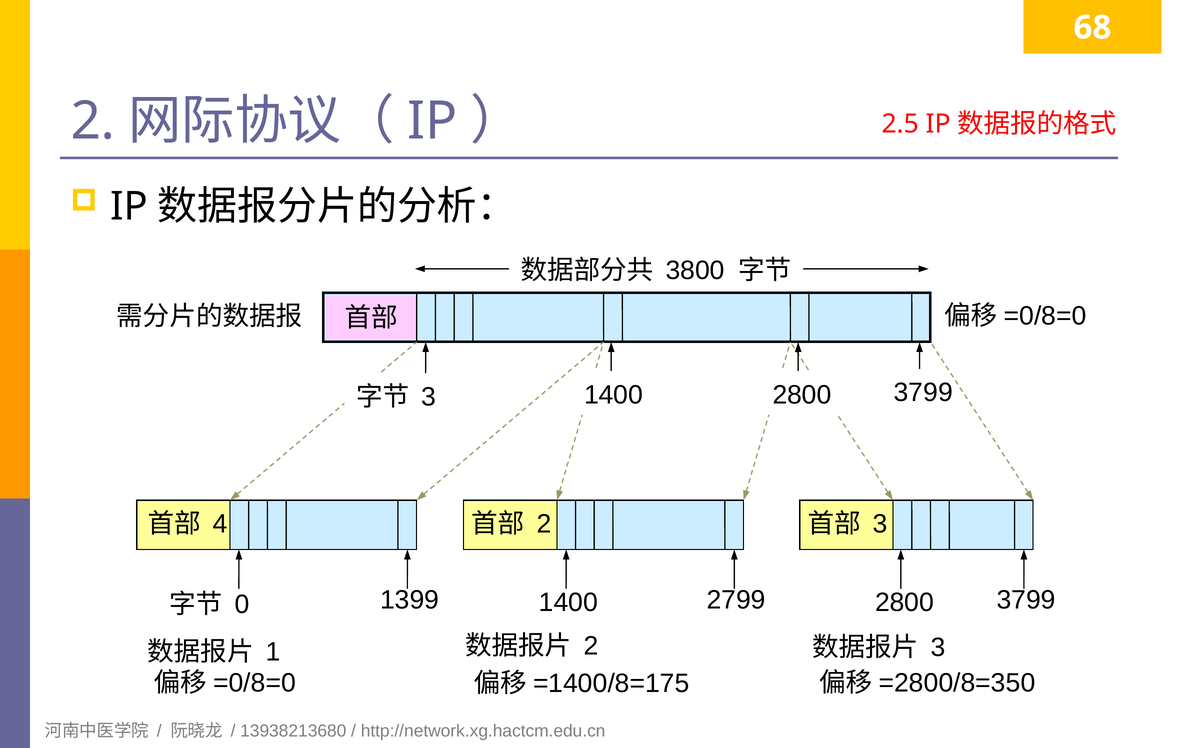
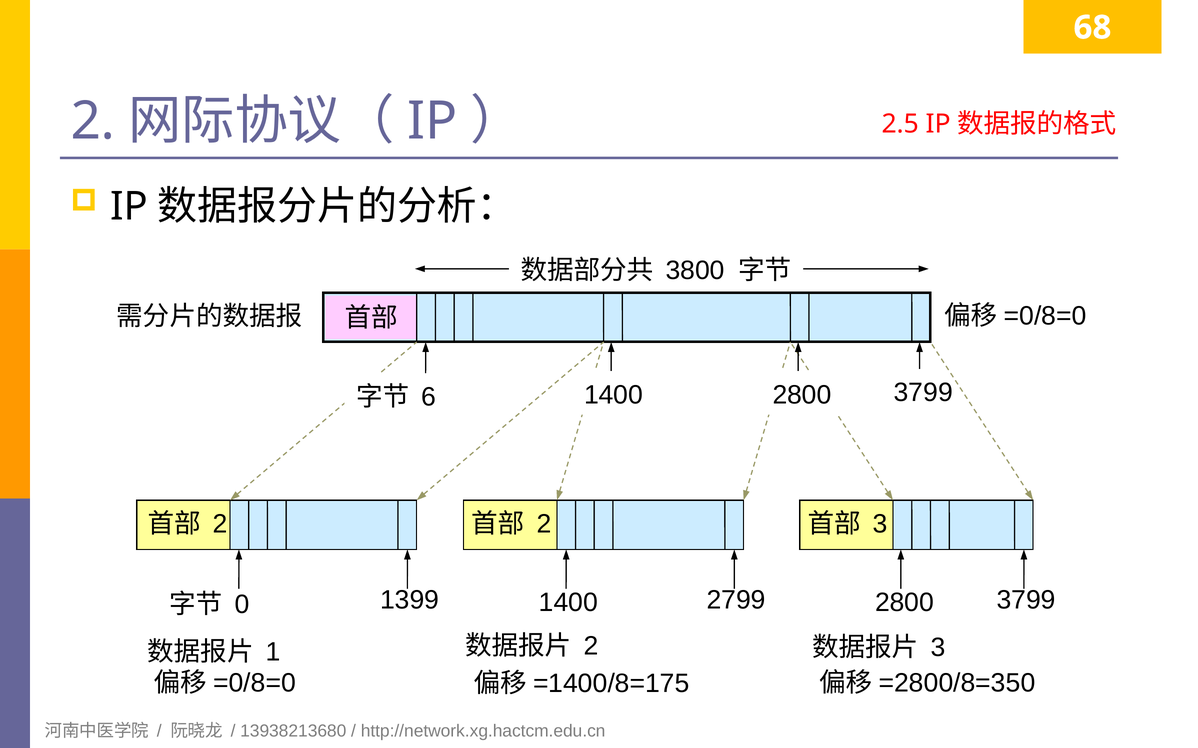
3 at (429, 397): 3 -> 6
4 at (220, 524): 4 -> 2
